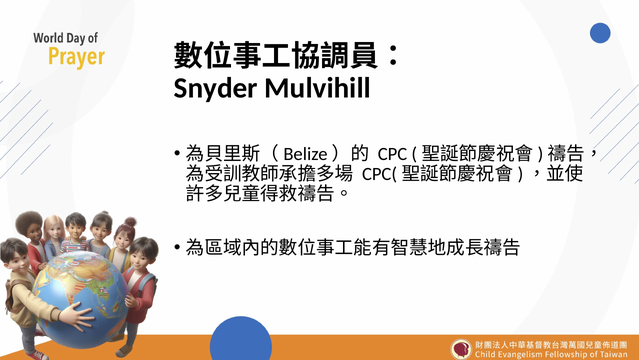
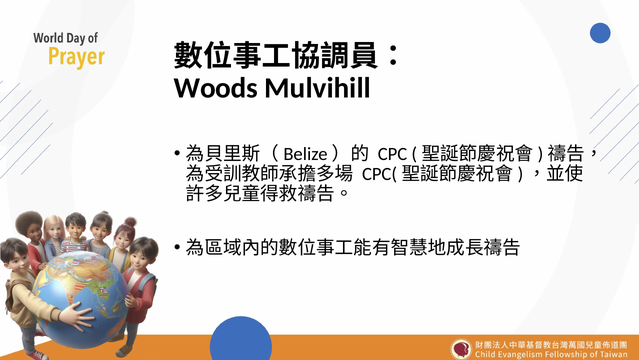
Snyder: Snyder -> Woods
